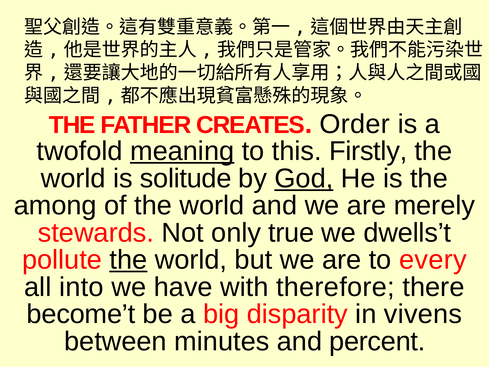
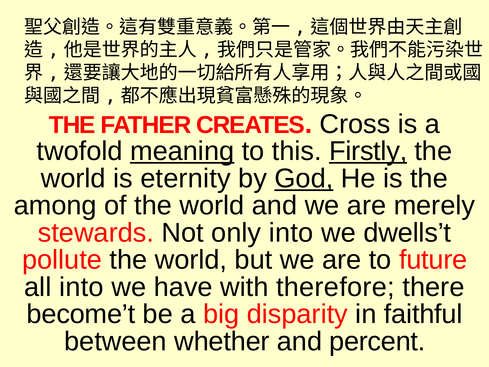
Order: Order -> Cross
Firstly underline: none -> present
solitude: solitude -> eternity
only true: true -> into
the at (128, 260) underline: present -> none
every: every -> future
vivens: vivens -> faithful
minutes: minutes -> whether
